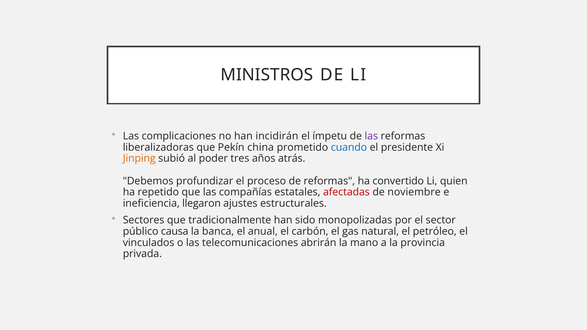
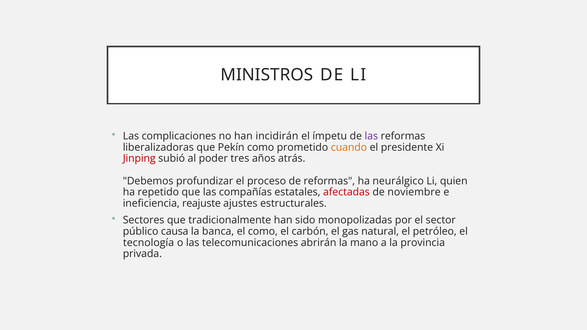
Pekín china: china -> como
cuando colour: blue -> orange
Jinping colour: orange -> red
convertido: convertido -> neurálgico
llegaron: llegaron -> reajuste
el anual: anual -> como
vinculados: vinculados -> tecnología
